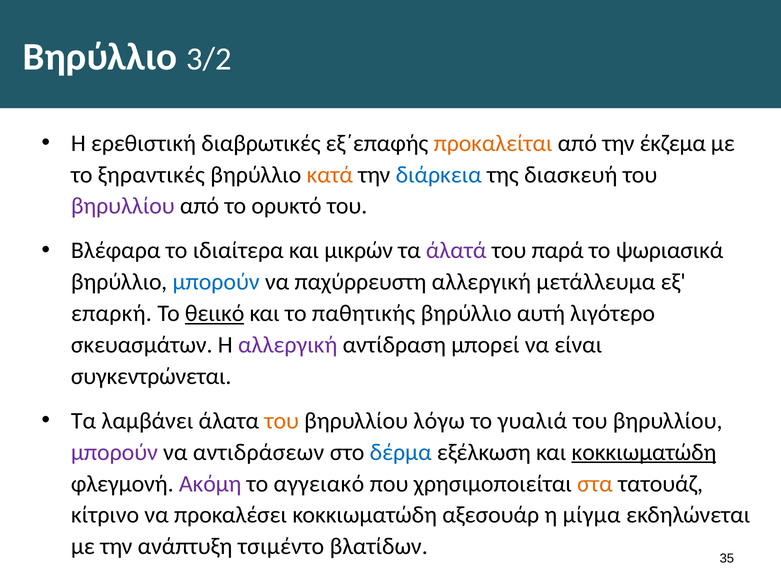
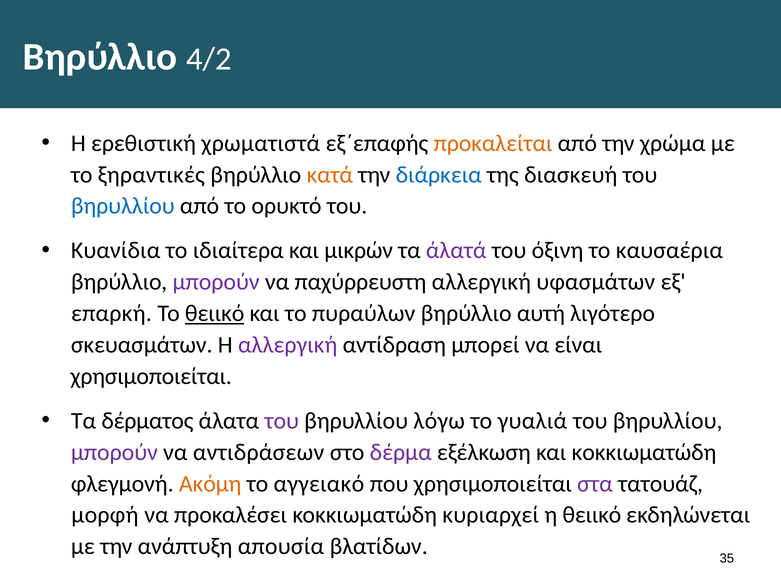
3/2: 3/2 -> 4/2
διαβρωτικές: διαβρωτικές -> χρωματιστά
έκζεμα: έκζεμα -> χρώμα
βηρυλλίου at (123, 206) colour: purple -> blue
Βλέφαρα: Βλέφαρα -> Κυανίδια
παρά: παρά -> όξινη
ψωριασικά: ψωριασικά -> καυσαέρια
μπορούν at (216, 282) colour: blue -> purple
μετάλλευμα: μετάλλευμα -> υφασμάτων
παθητικής: παθητικής -> πυραύλων
συγκεντρώνεται at (151, 377): συγκεντρώνεται -> χρησιμοποιείται
λαμβάνει: λαμβάνει -> δέρματος
του at (282, 421) colour: orange -> purple
δέρμα colour: blue -> purple
κοκκιωματώδη at (644, 453) underline: present -> none
Ακόμη colour: purple -> orange
στα colour: orange -> purple
κίτρινο: κίτρινο -> μορφή
αξεσουάρ: αξεσουάρ -> κυριαρχεί
η μίγμα: μίγμα -> θειικό
τσιμέντο: τσιμέντο -> απουσία
